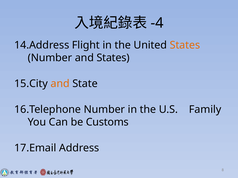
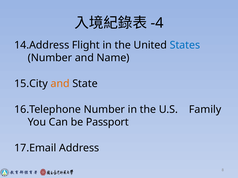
States at (185, 45) colour: orange -> blue
and States: States -> Name
Customs: Customs -> Passport
